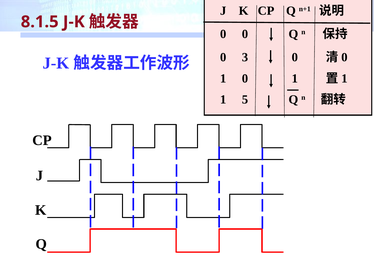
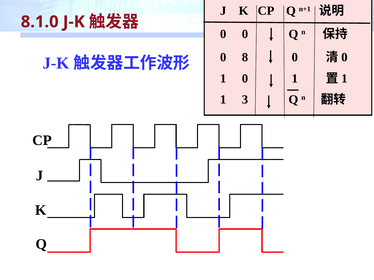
8.1.5: 8.1.5 -> 8.1.0
3: 3 -> 8
5: 5 -> 3
